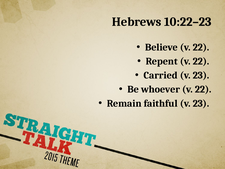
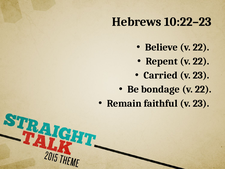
whoever: whoever -> bondage
